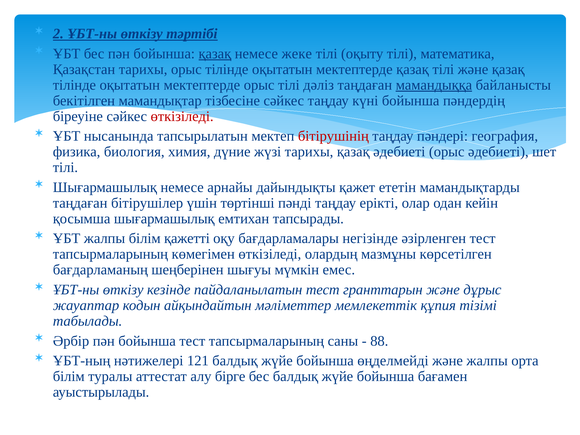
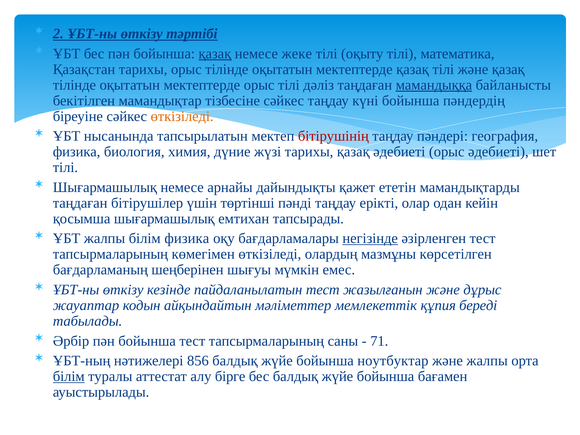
өткізіледі at (182, 116) colour: red -> orange
білім қажетті: қажетті -> физика
негізінде underline: none -> present
гранттарын: гранттарын -> жазылғанын
тізімі: тізімі -> береді
88: 88 -> 71
121: 121 -> 856
өңделмейді: өңделмейді -> ноутбуктар
білім at (69, 376) underline: none -> present
